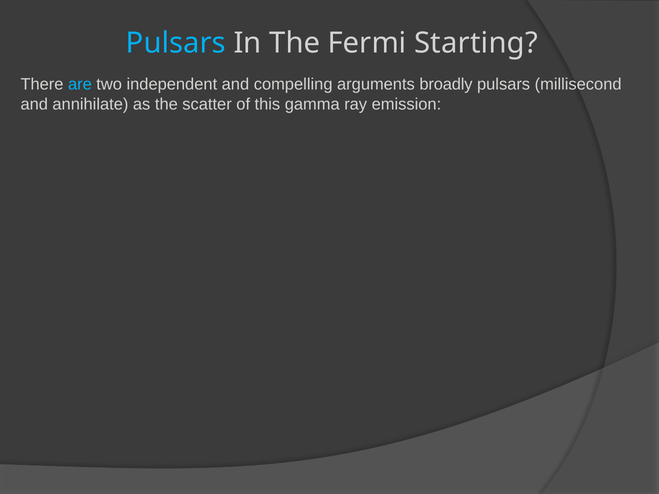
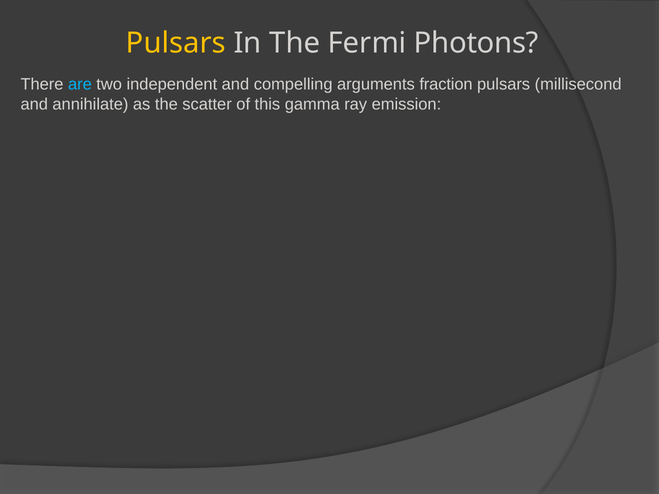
Pulsars at (176, 43) colour: light blue -> yellow
Starting: Starting -> Photons
broadly: broadly -> fraction
